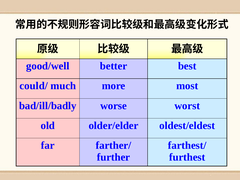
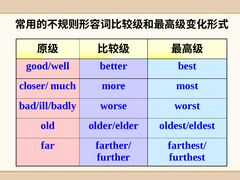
could/: could/ -> closer/
